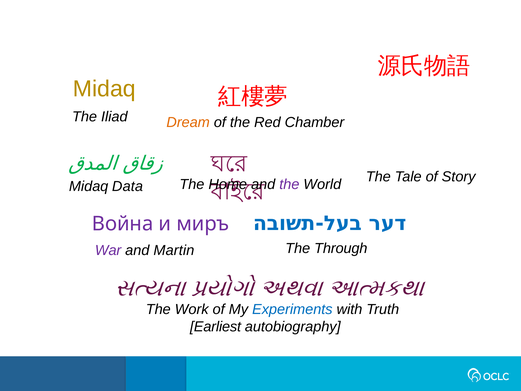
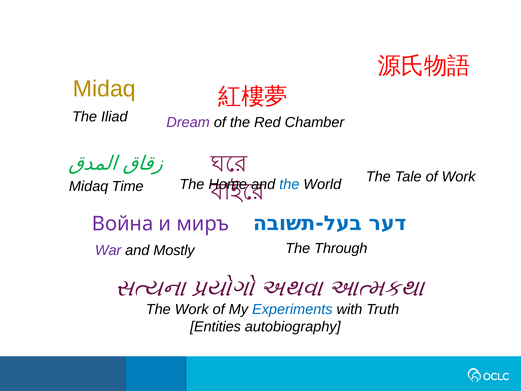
Dream colour: orange -> purple
of Story: Story -> Work
Data: Data -> Time
the at (289, 184) colour: purple -> blue
Martin: Martin -> Mostly
Earliest: Earliest -> Entities
